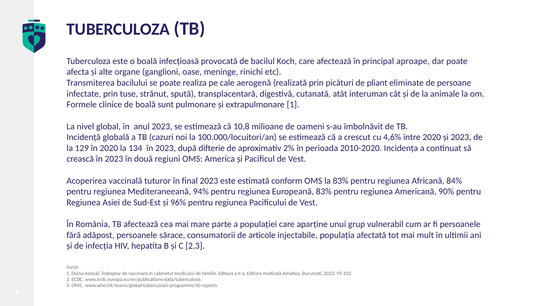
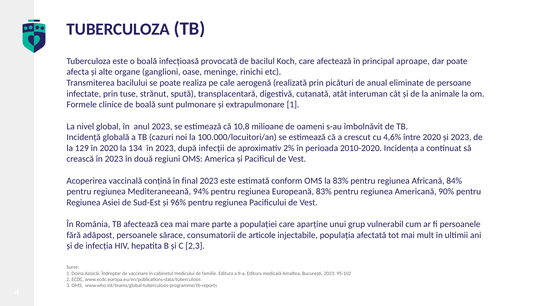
pliant: pliant -> anual
difterie: difterie -> infecții
tuturor: tuturor -> conțină
